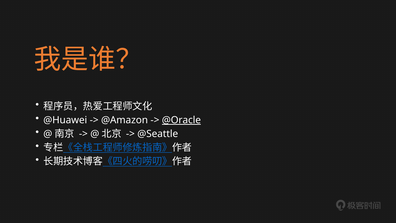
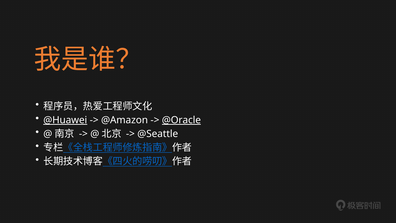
@Huawei underline: none -> present
